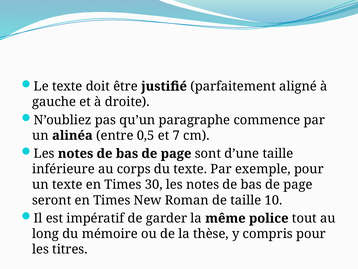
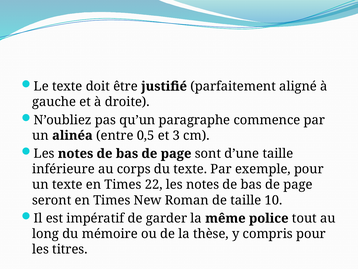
7: 7 -> 3
30: 30 -> 22
